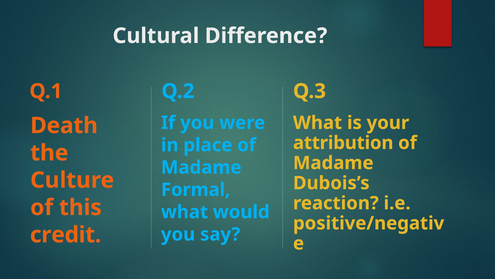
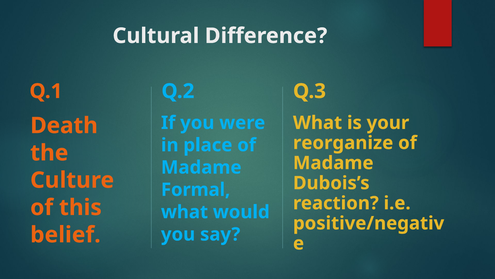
attribution: attribution -> reorganize
credit: credit -> belief
